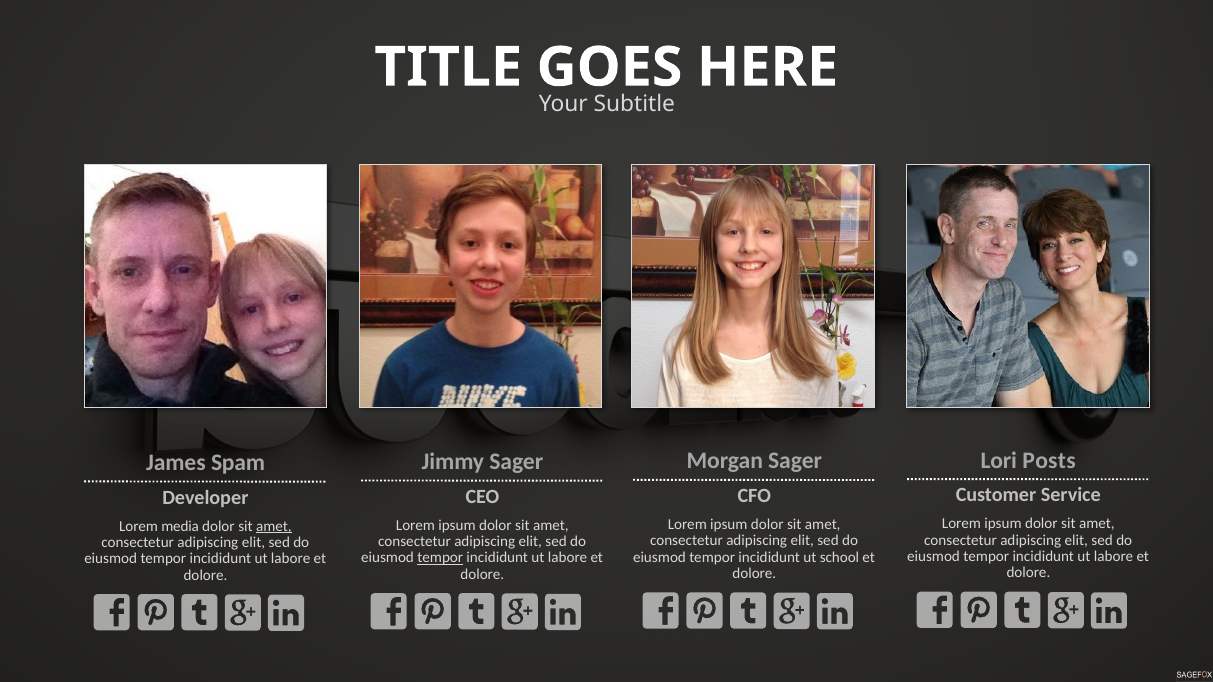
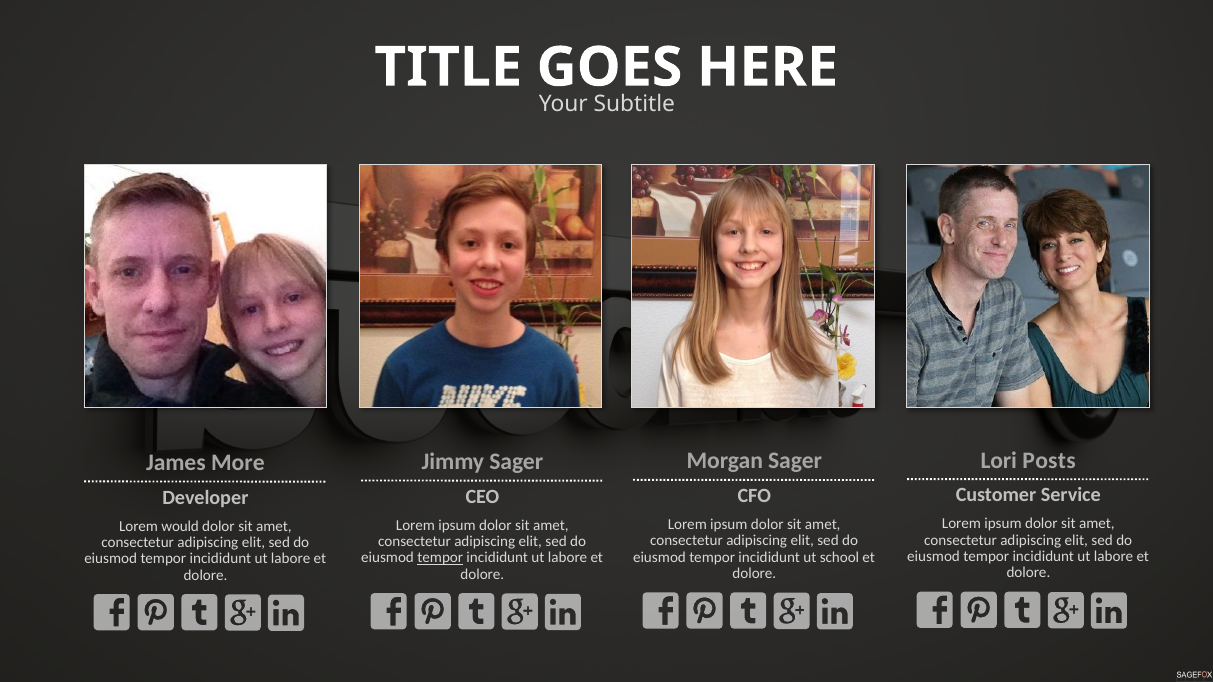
Spam: Spam -> More
media: media -> would
amet at (274, 526) underline: present -> none
